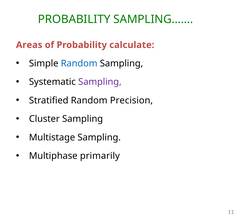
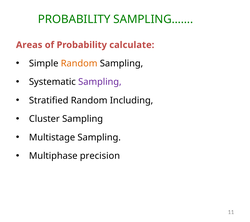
Random at (79, 64) colour: blue -> orange
Precision: Precision -> Including
primarily: primarily -> precision
